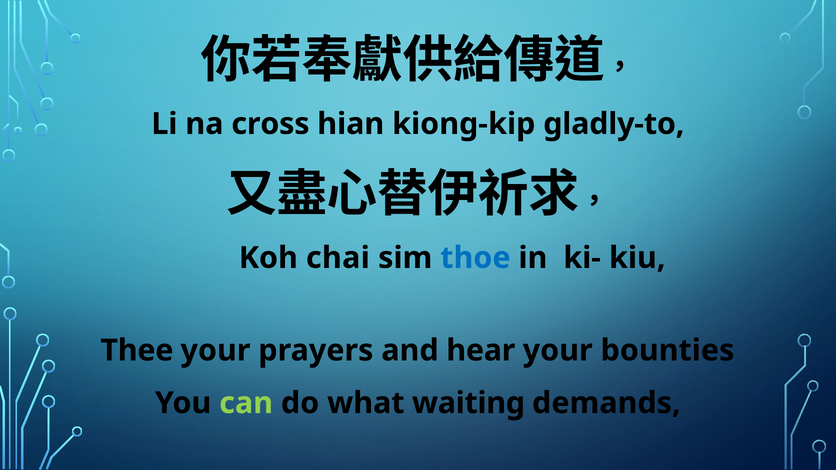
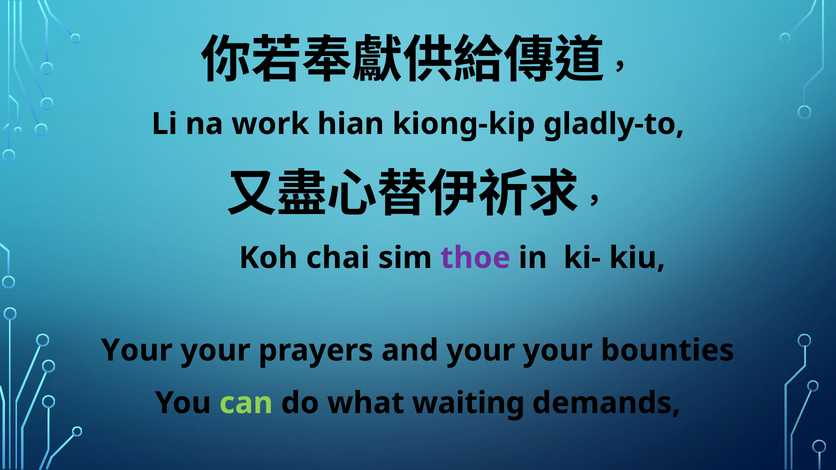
cross: cross -> work
thoe colour: blue -> purple
Thee at (137, 351): Thee -> Your
and hear: hear -> your
